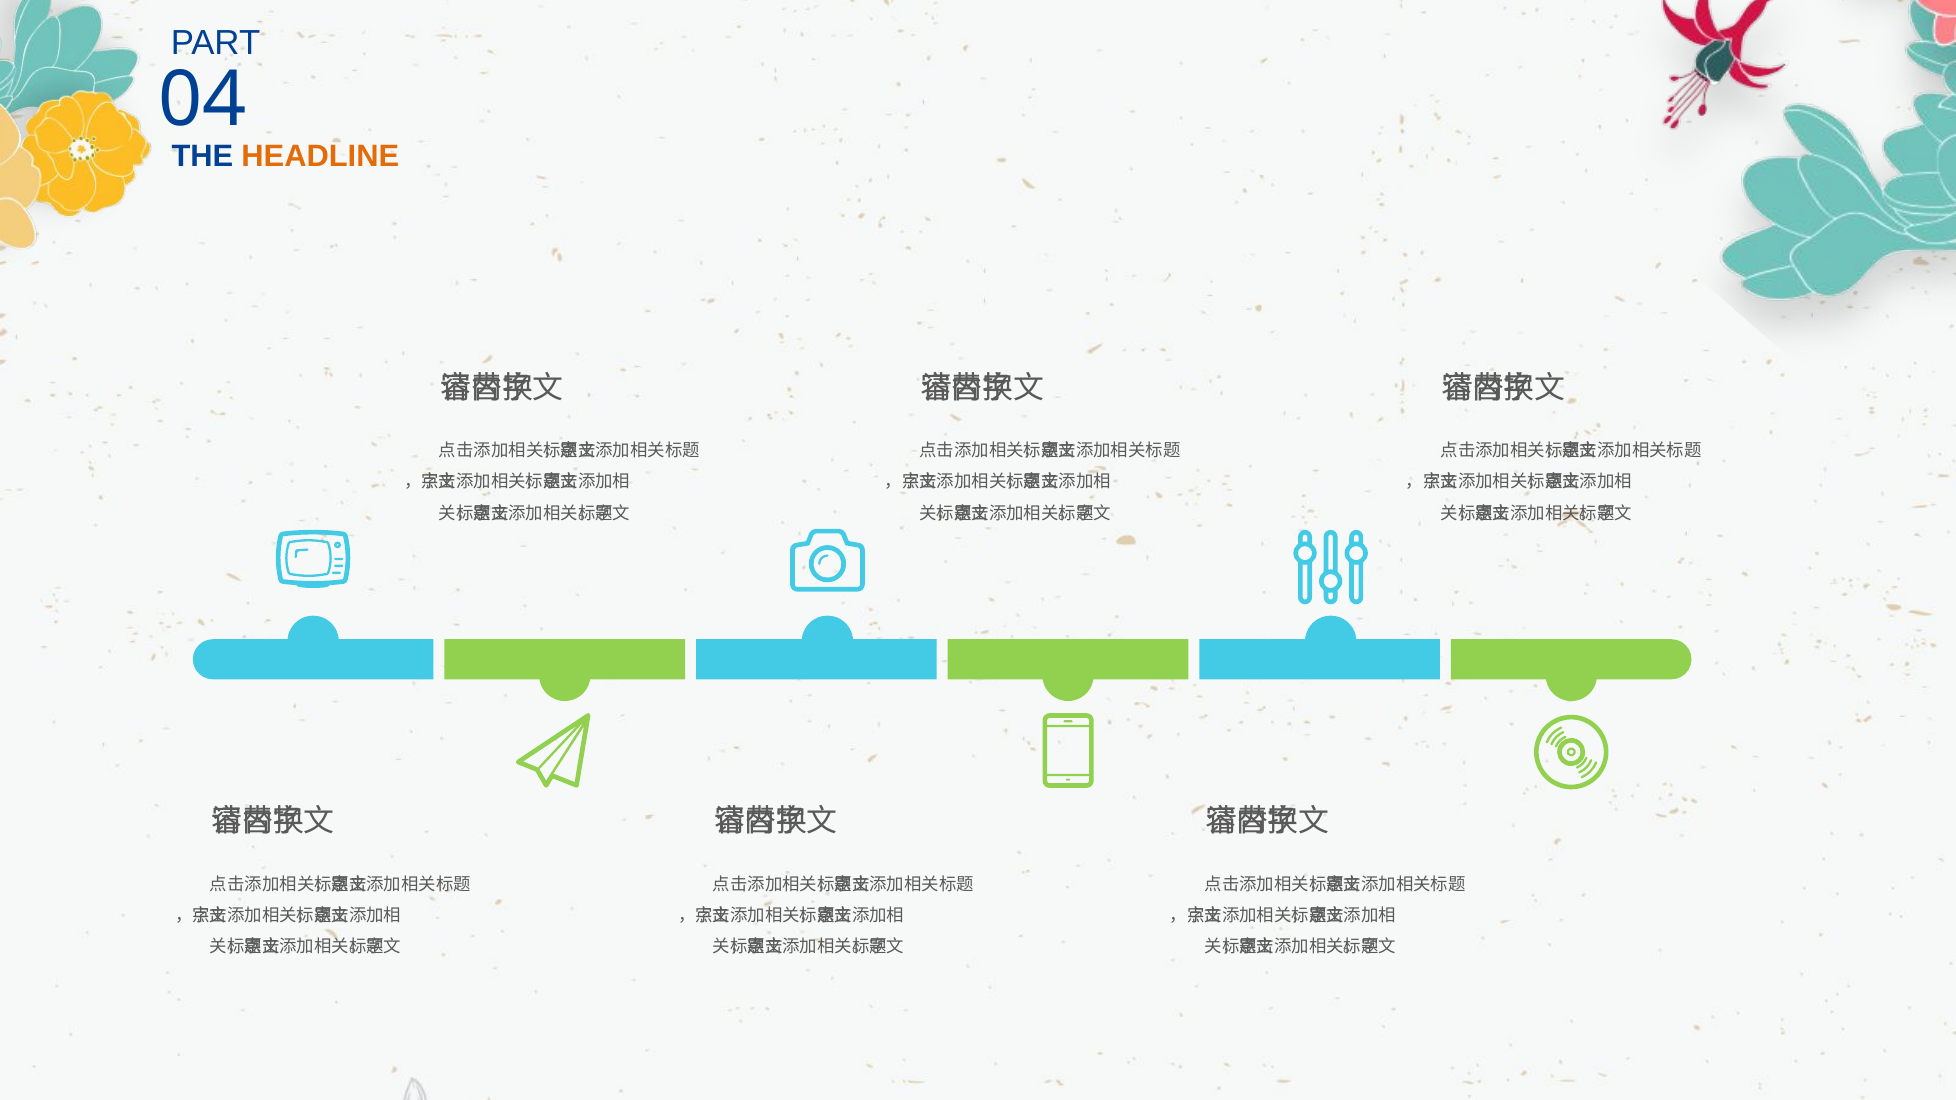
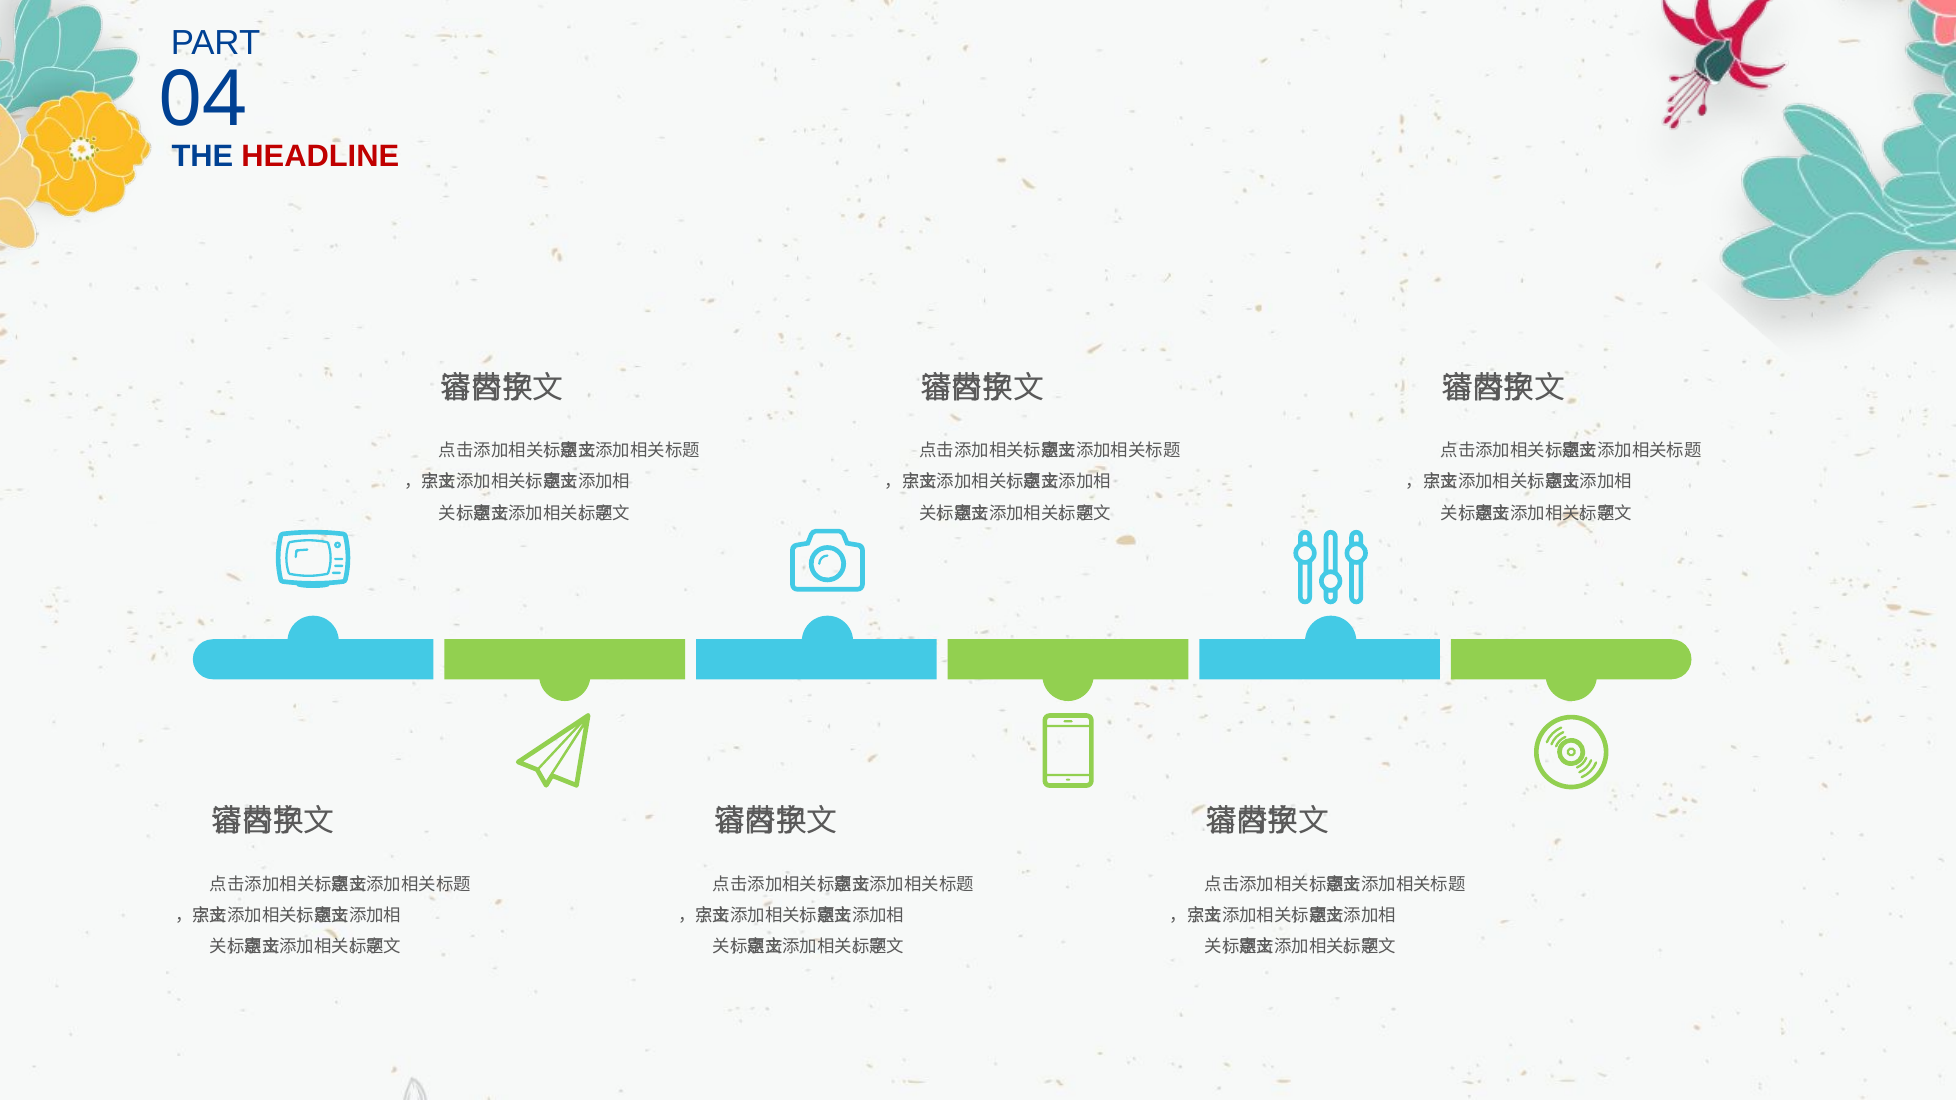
HEADLINE colour: orange -> red
